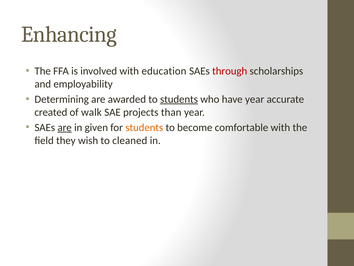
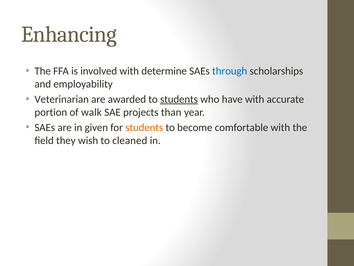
education: education -> determine
through colour: red -> blue
Determining: Determining -> Veterinarian
have year: year -> with
created: created -> portion
are at (65, 127) underline: present -> none
